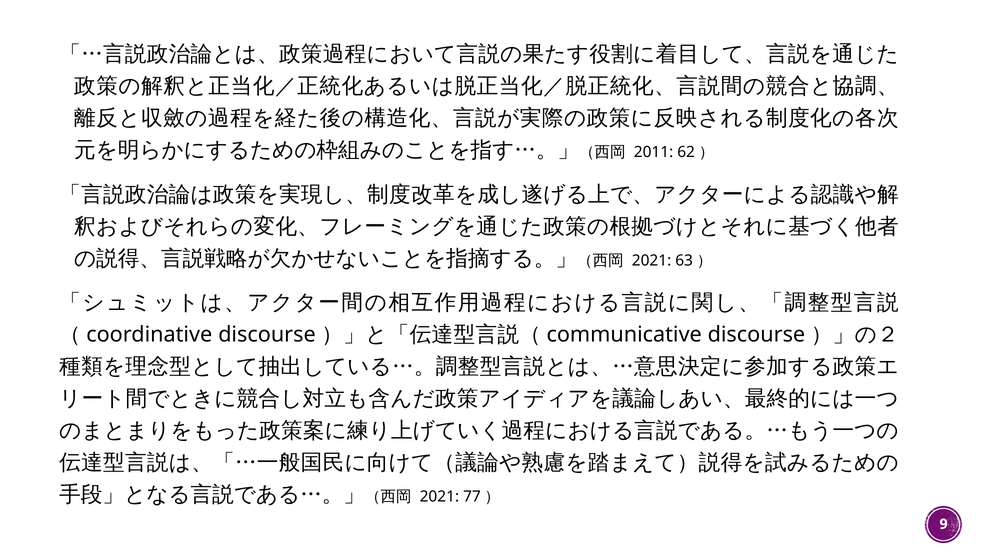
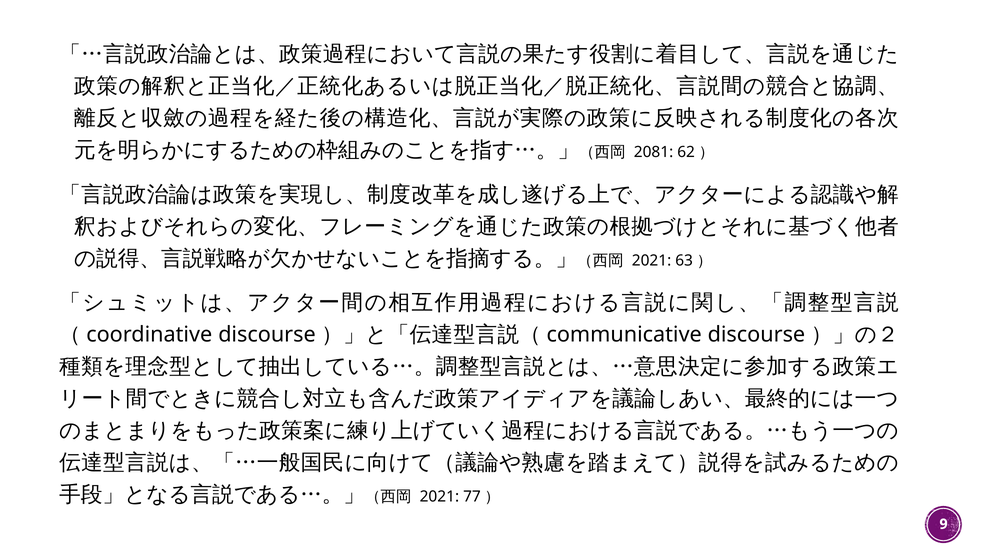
2011: 2011 -> 2081
